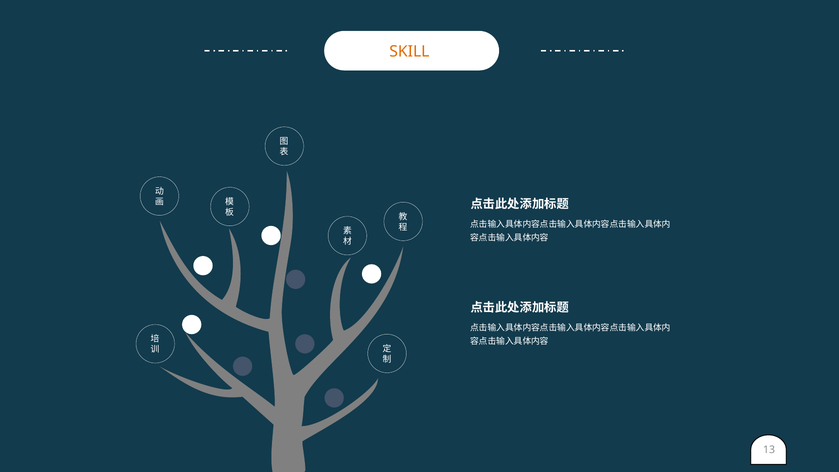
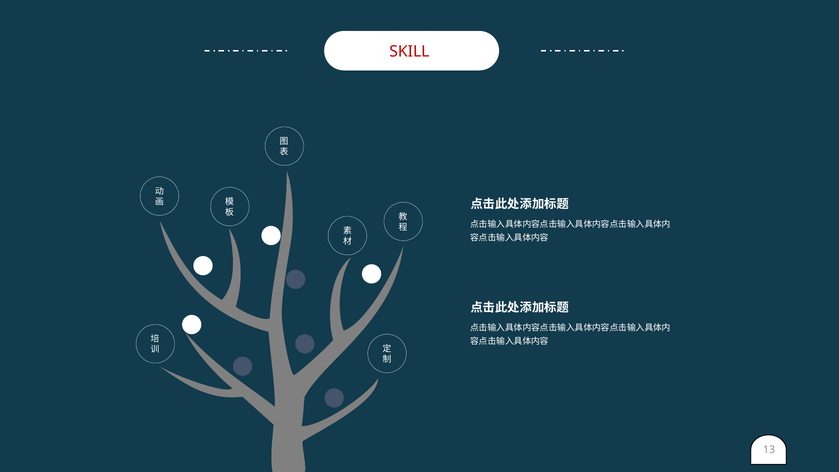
SKILL colour: orange -> red
